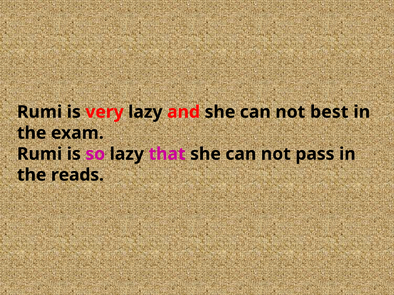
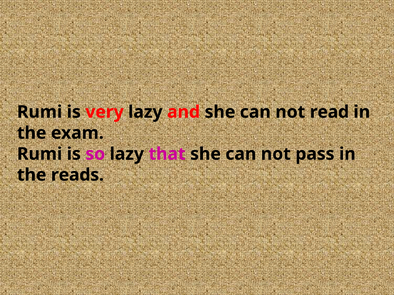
best: best -> read
